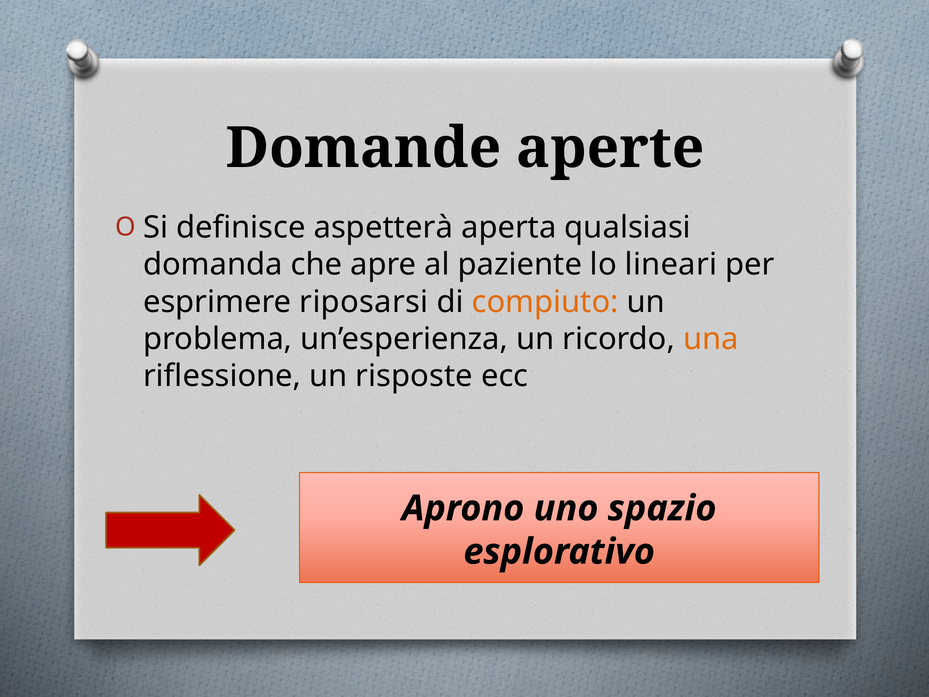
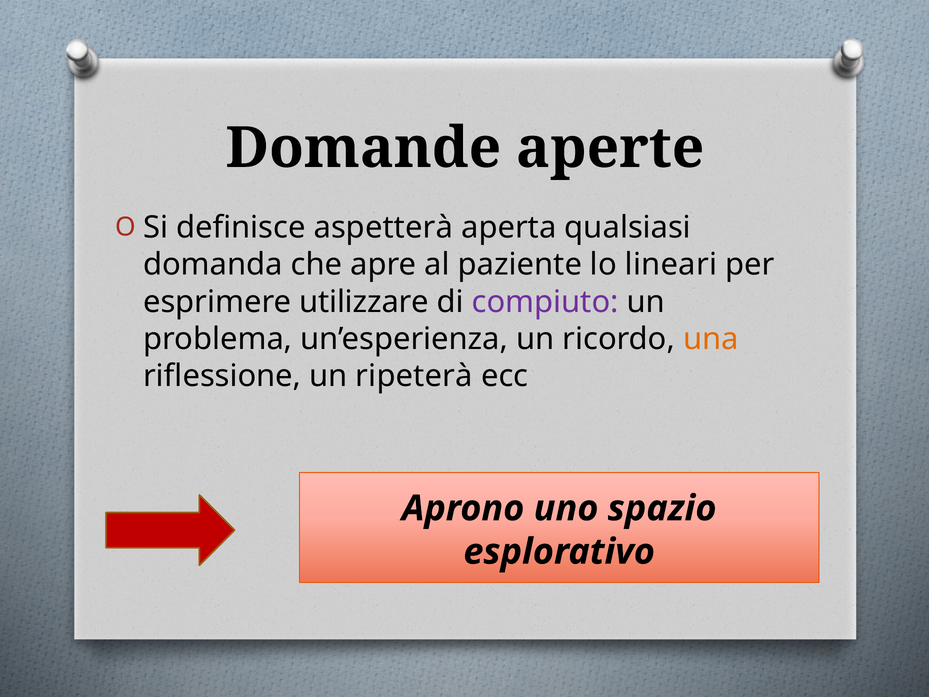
riposarsi: riposarsi -> utilizzare
compiuto colour: orange -> purple
risposte: risposte -> ripeterà
